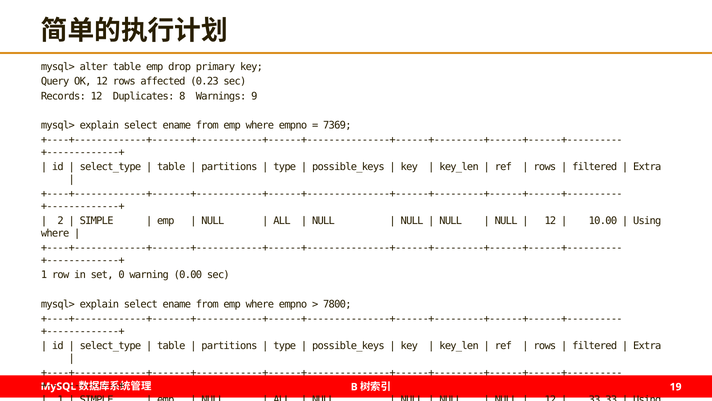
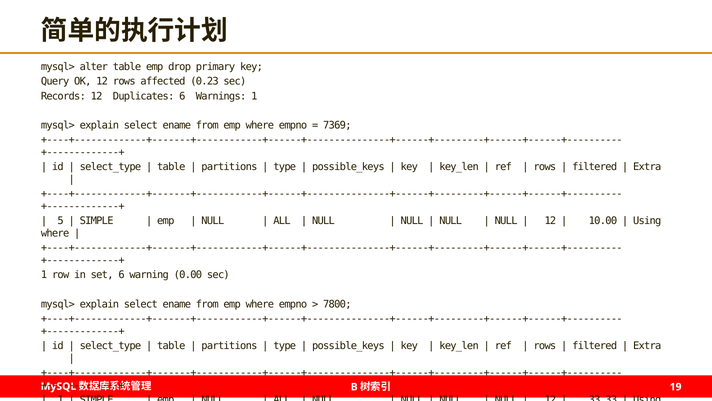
Duplicates 8: 8 -> 6
Warnings 9: 9 -> 1
2: 2 -> 5
set 0: 0 -> 6
